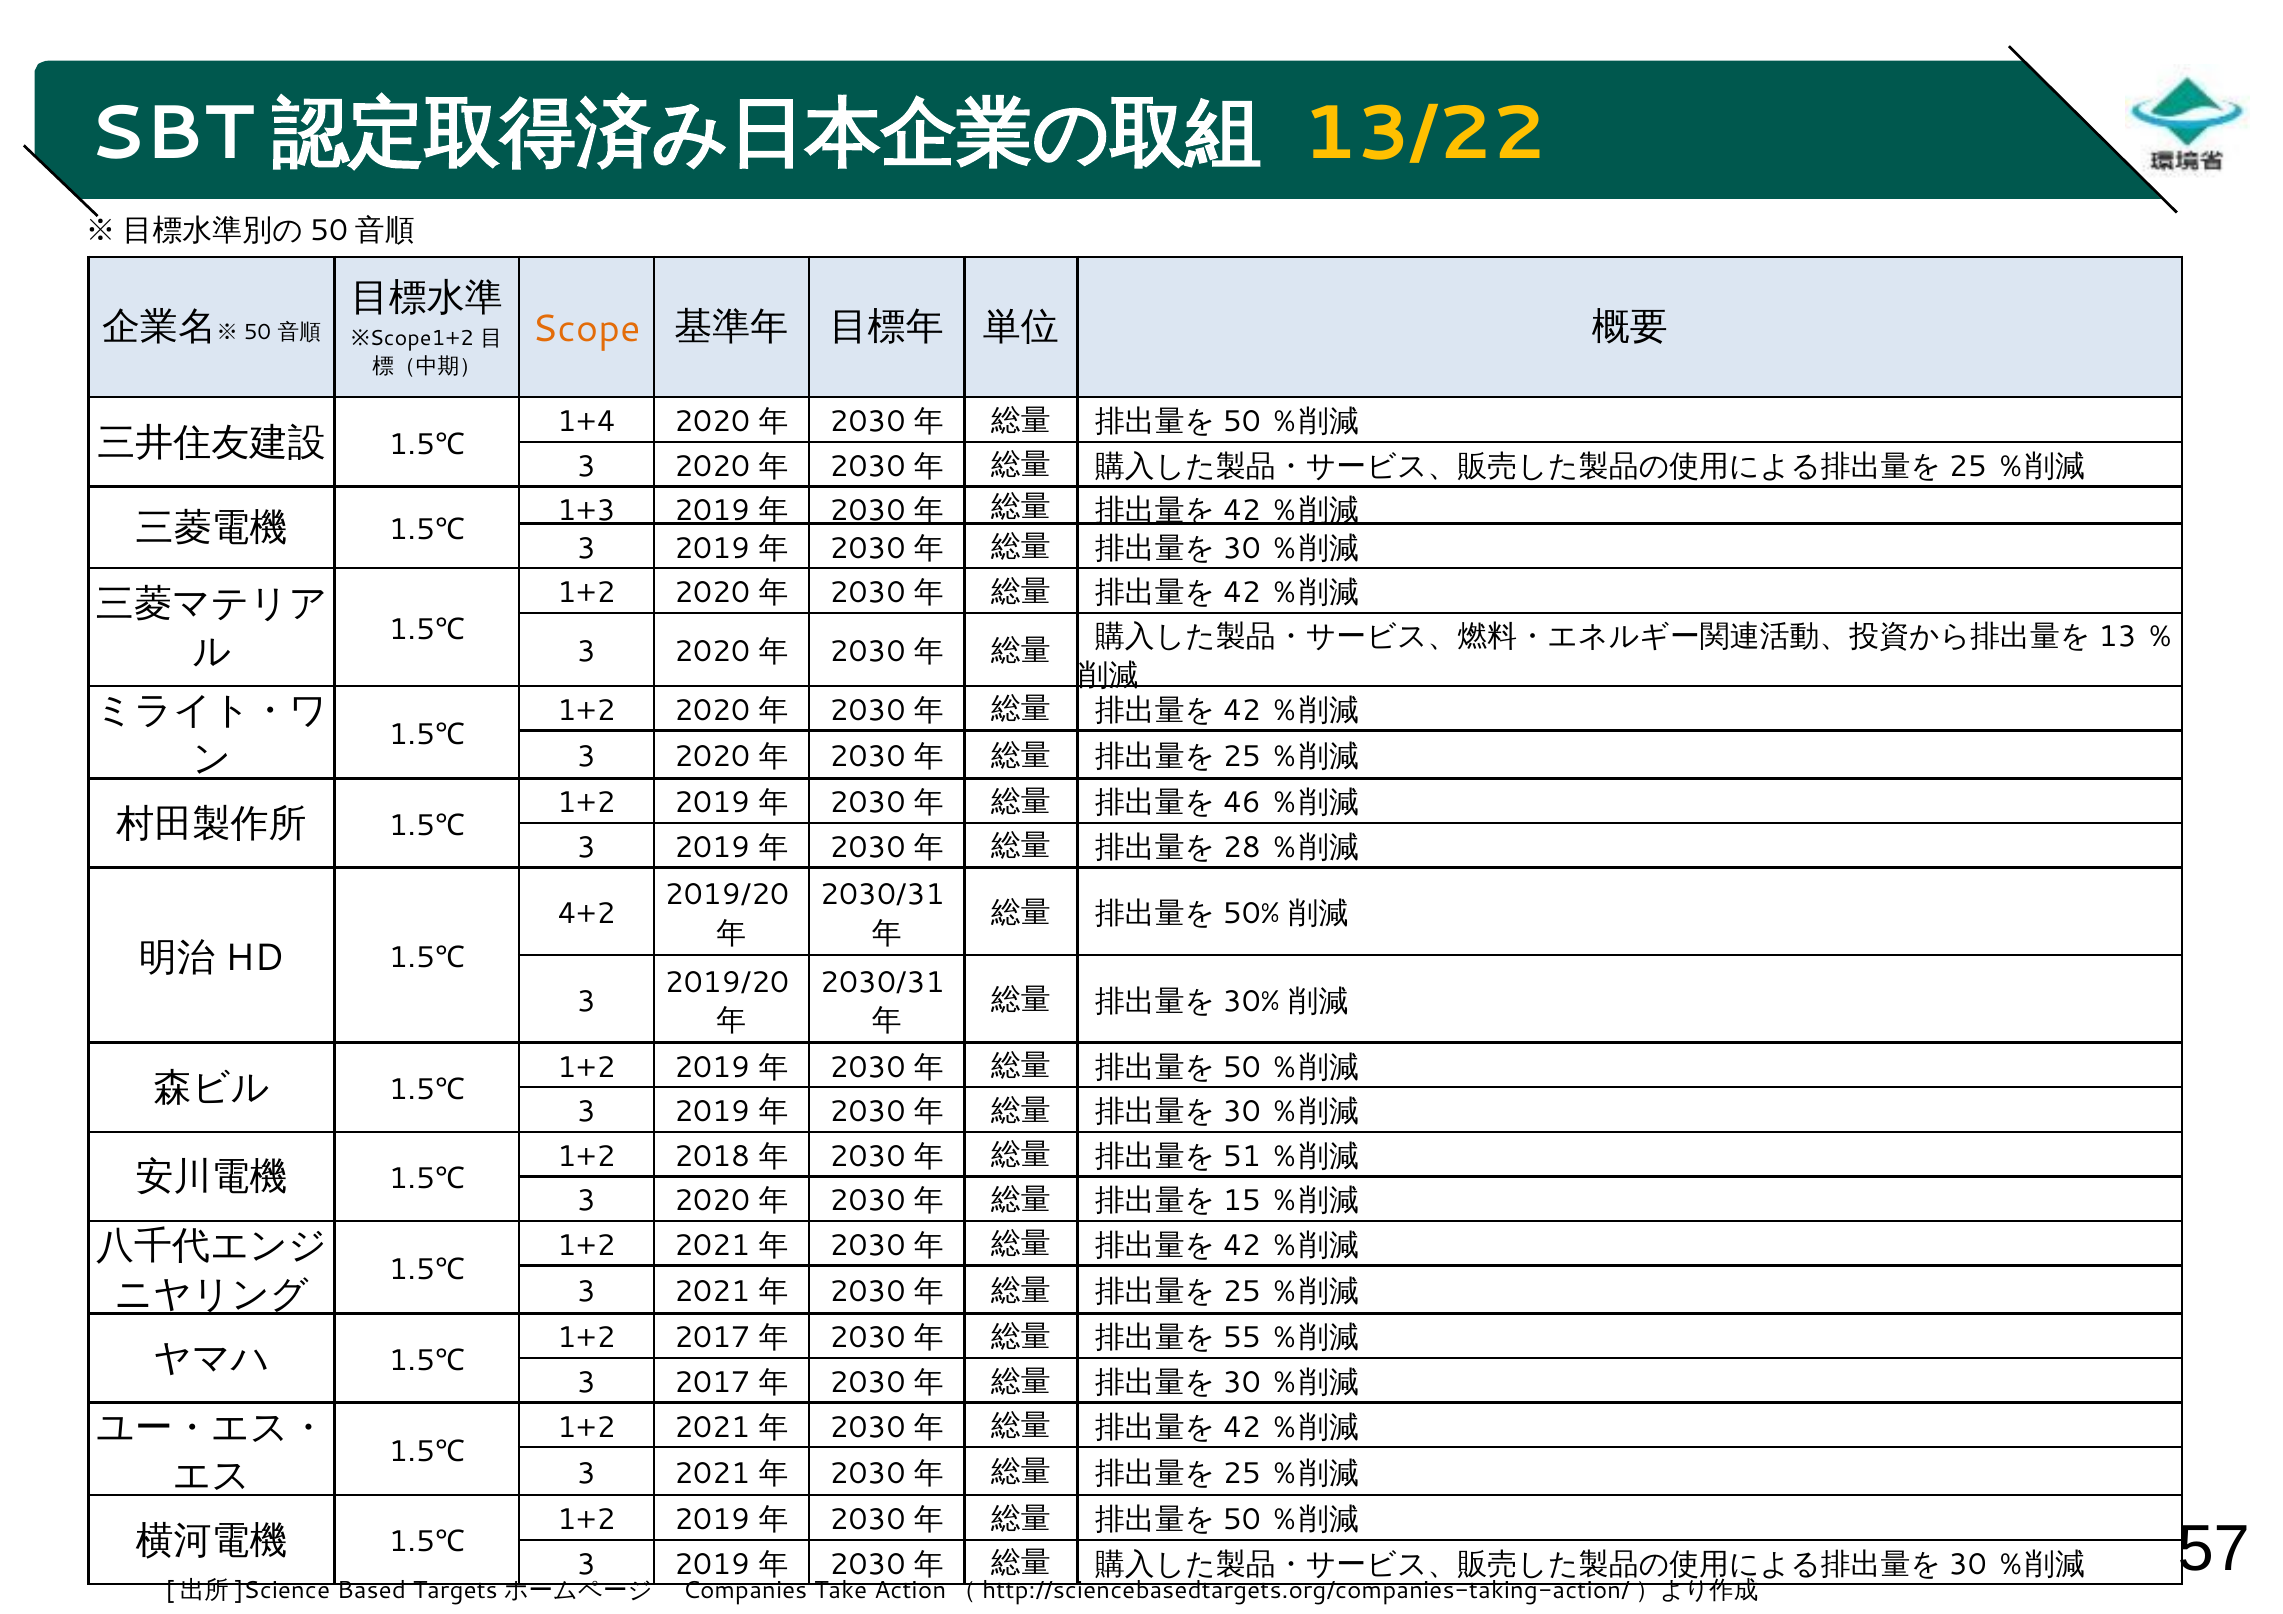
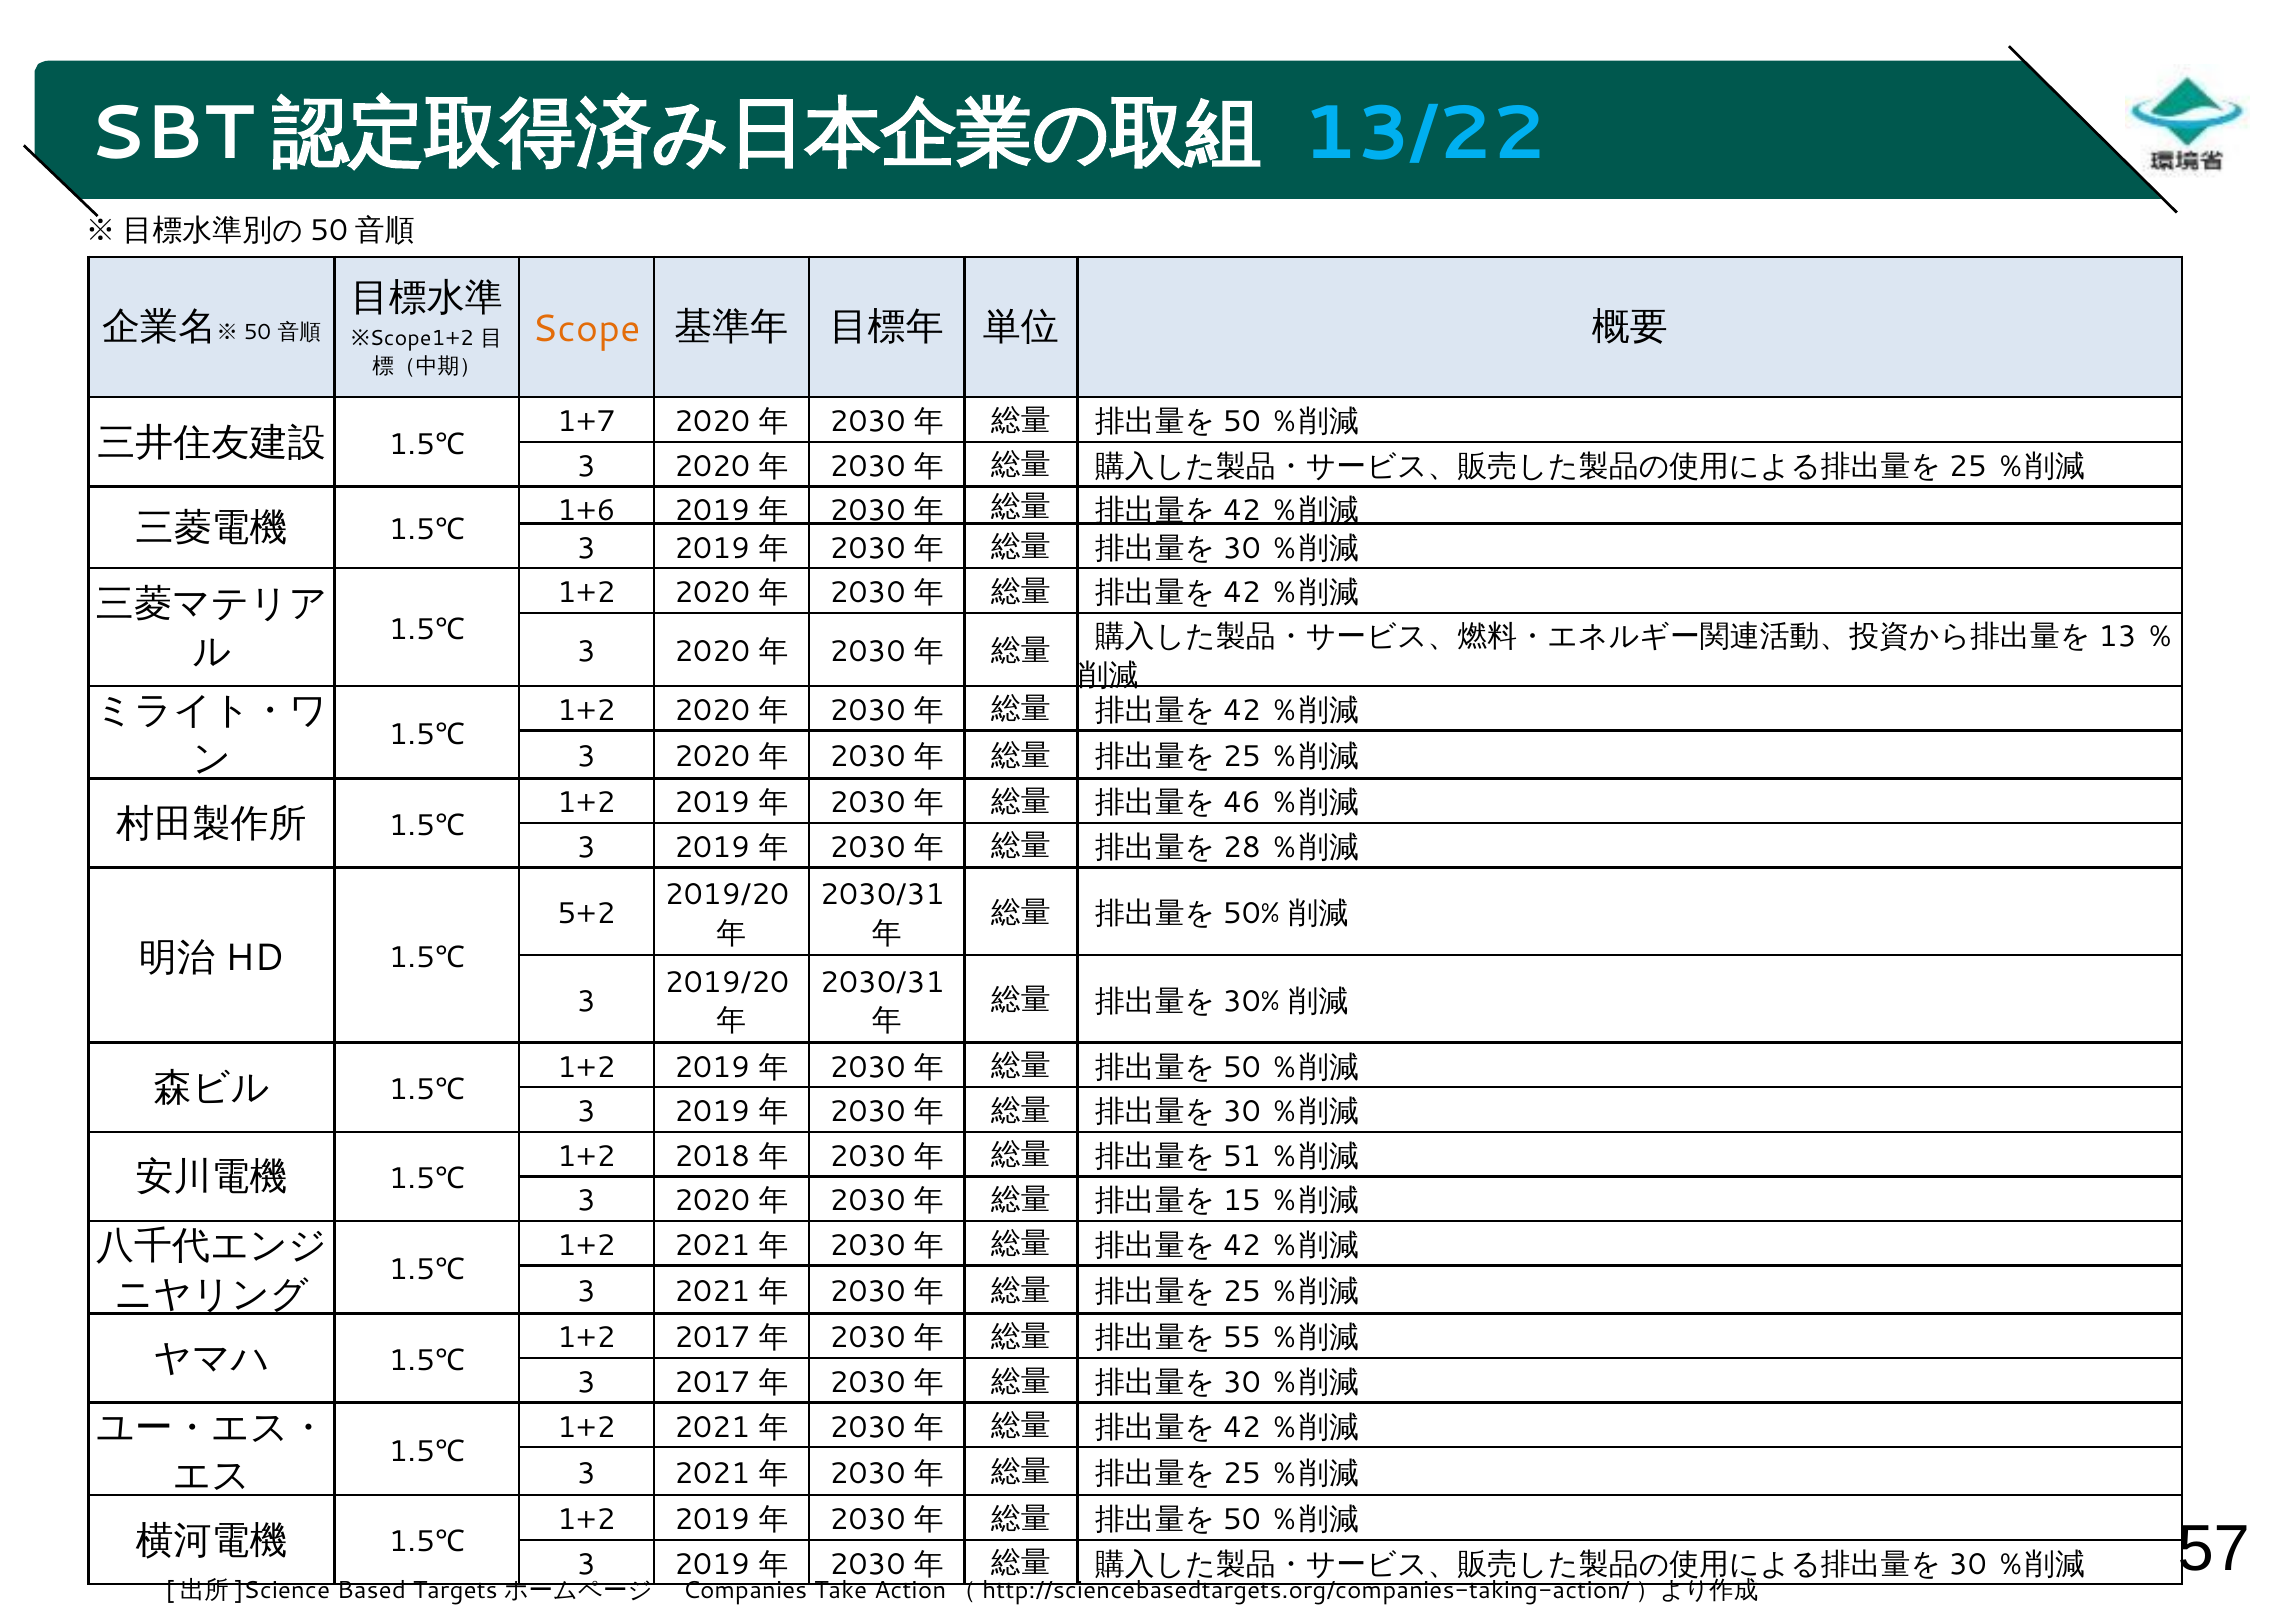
13/22 colour: yellow -> light blue
1+4: 1+4 -> 1+7
1+3: 1+3 -> 1+6
4+2: 4+2 -> 5+2
